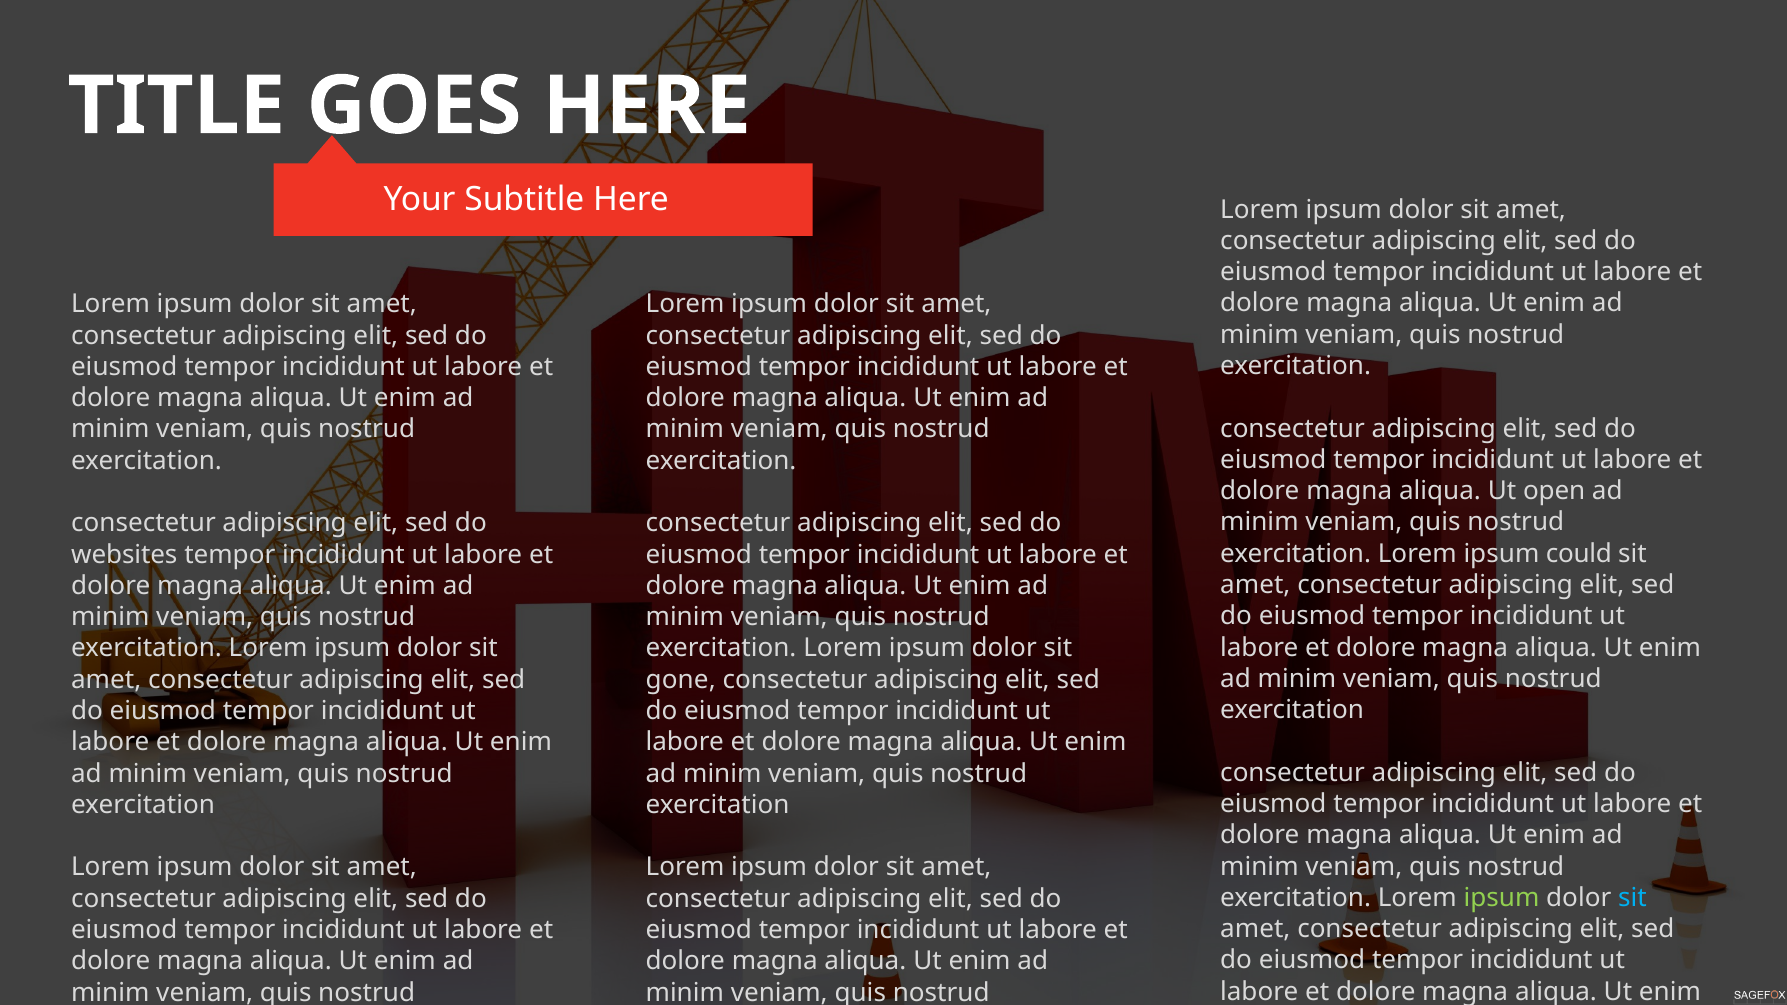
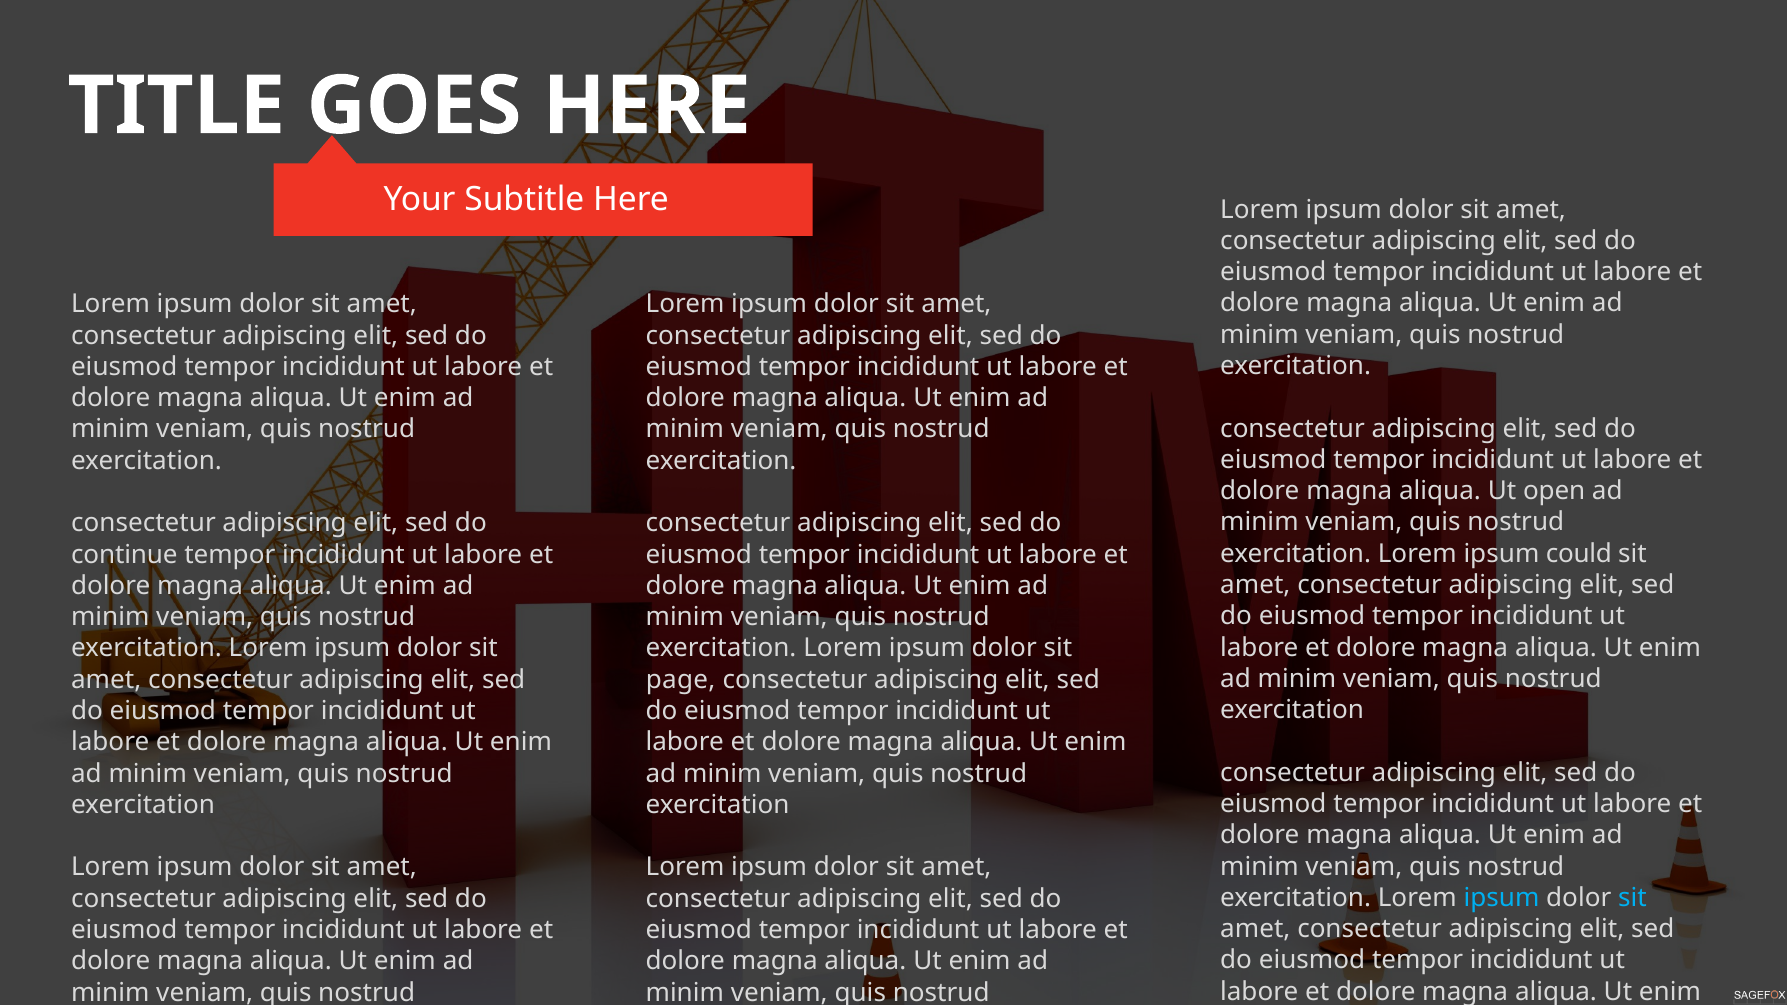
websites: websites -> continue
gone: gone -> page
ipsum at (1501, 898) colour: light green -> light blue
